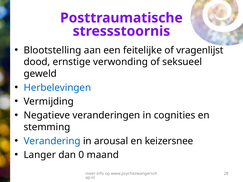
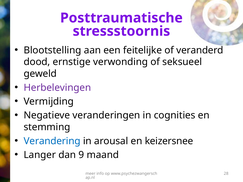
vragenlijst: vragenlijst -> veranderd
Herbelevingen colour: blue -> purple
0: 0 -> 9
